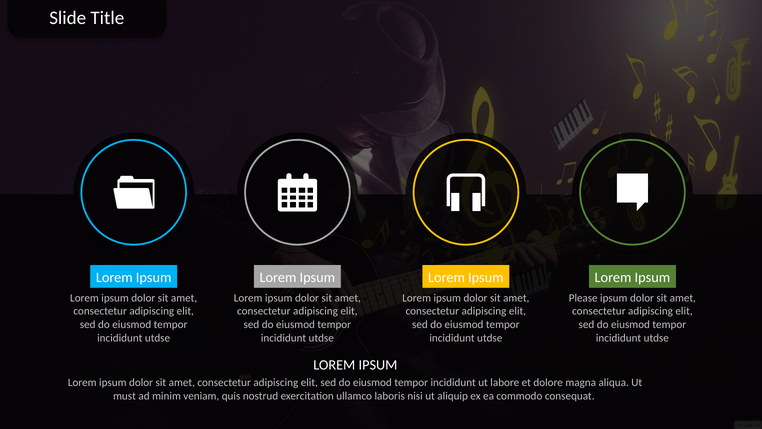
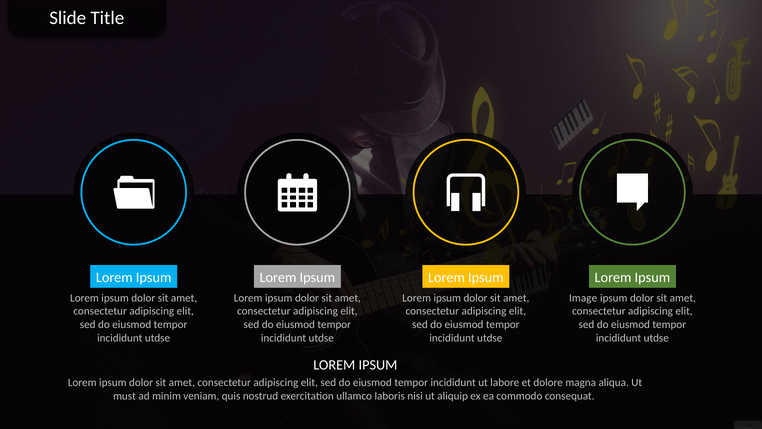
Please: Please -> Image
